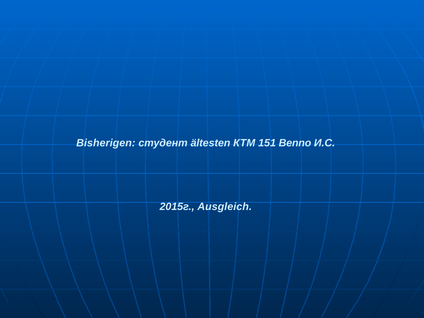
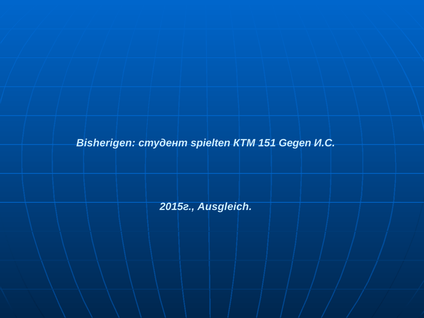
ältesten: ältesten -> spielten
Benno: Benno -> Gegen
